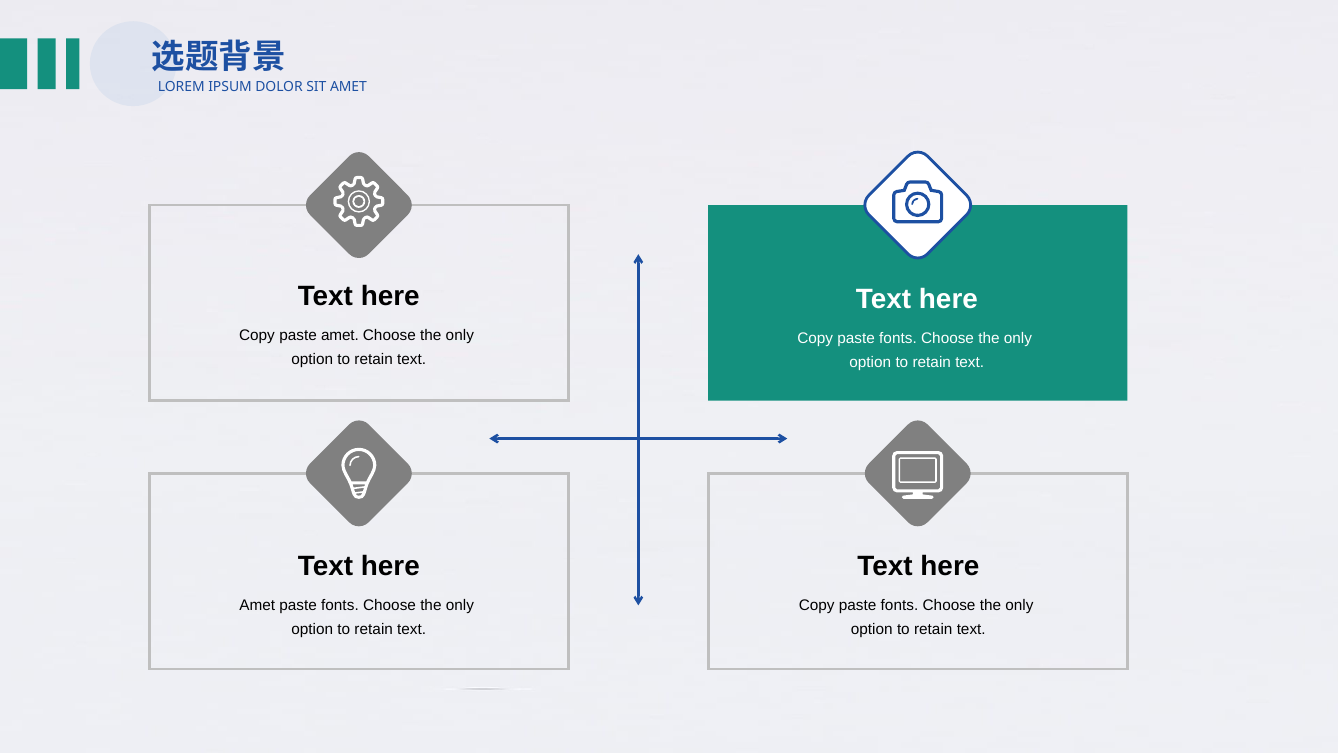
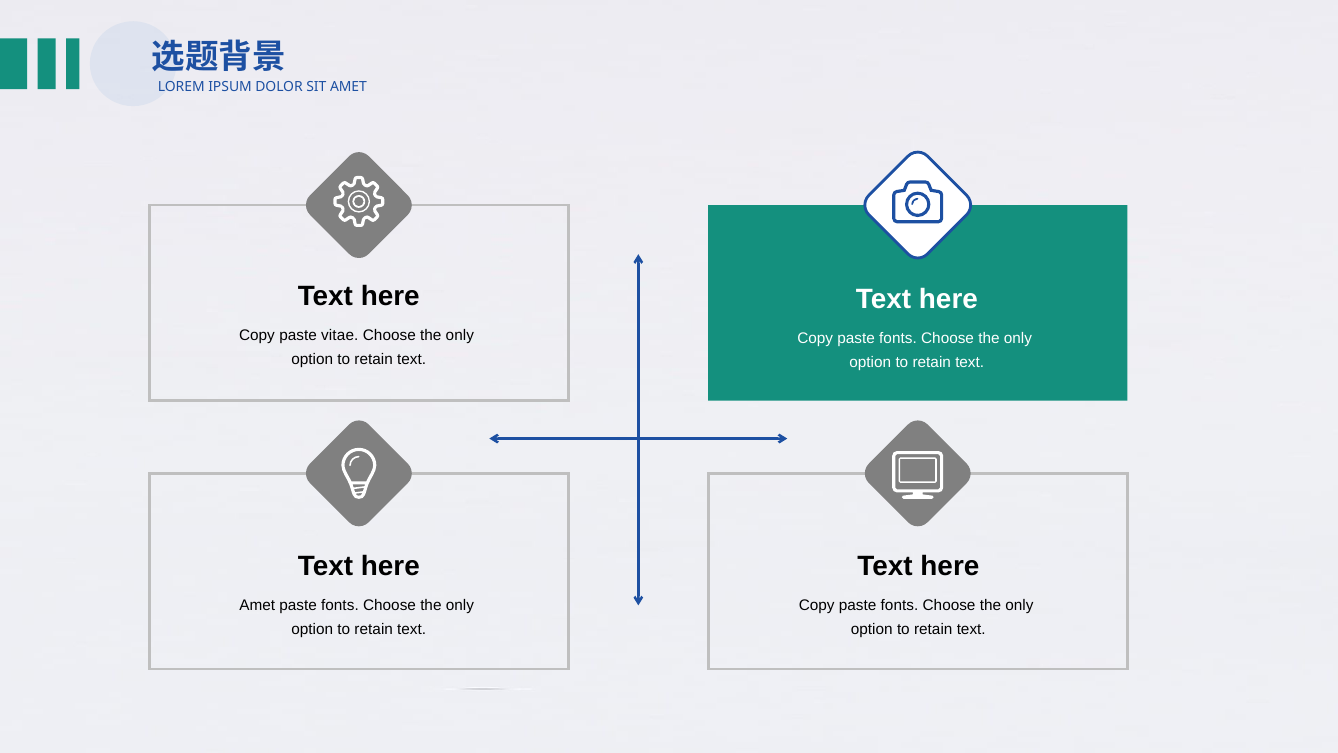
paste amet: amet -> vitae
